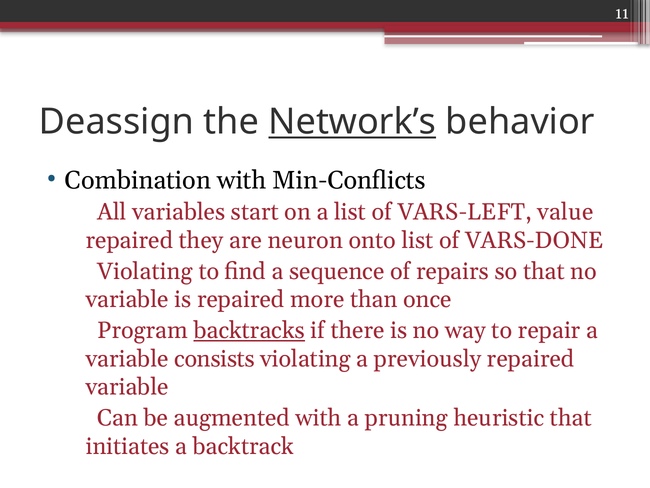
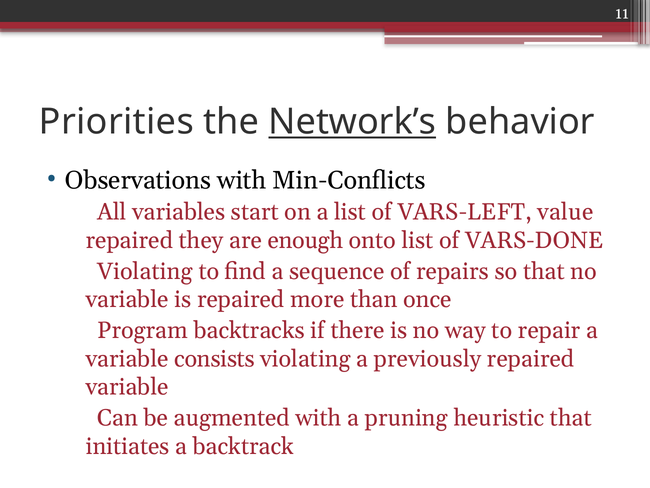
Deassign: Deassign -> Priorities
Combination: Combination -> Observations
neuron: neuron -> enough
backtracks underline: present -> none
